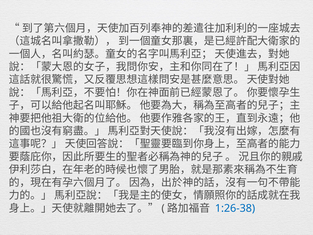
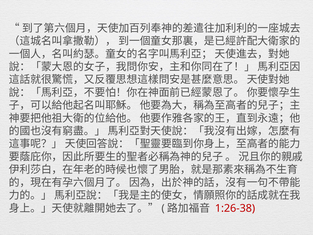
1:26-38 colour: blue -> red
